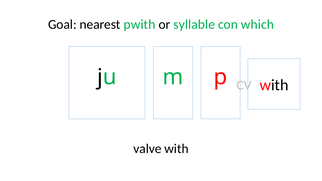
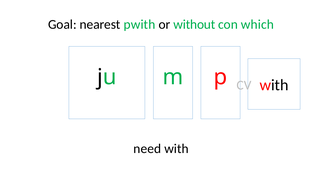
syllable: syllable -> without
valve: valve -> need
